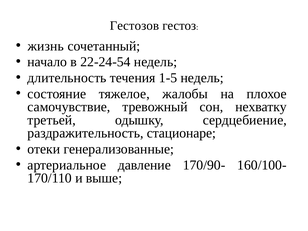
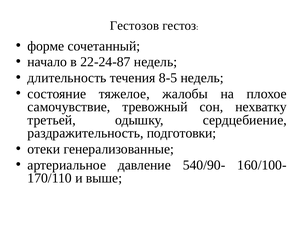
жизнь: жизнь -> форме
22-24-54: 22-24-54 -> 22-24-87
1-5: 1-5 -> 8-5
стационаре: стационаре -> подготовки
170/90-: 170/90- -> 540/90-
